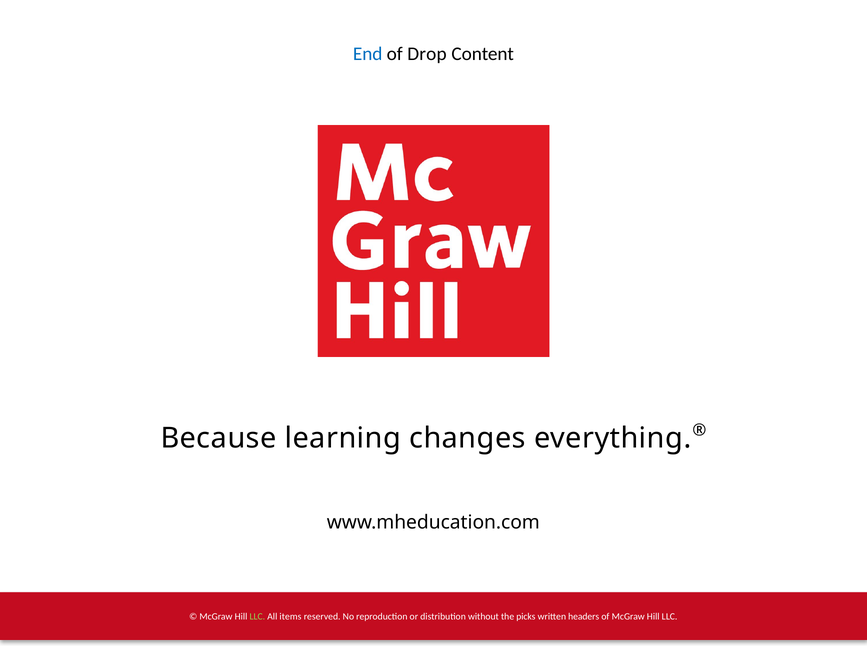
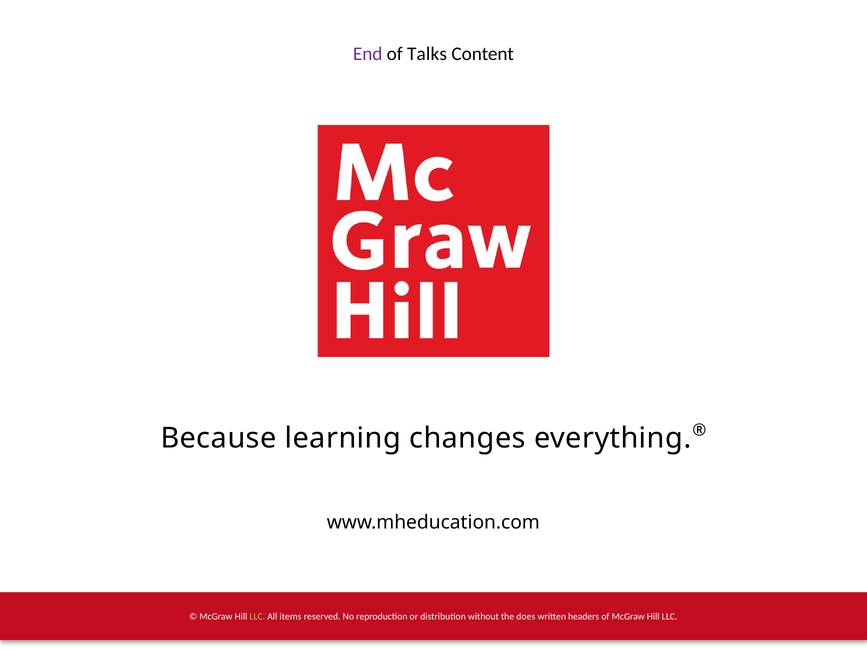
End colour: blue -> purple
Drop: Drop -> Talks
picks: picks -> does
